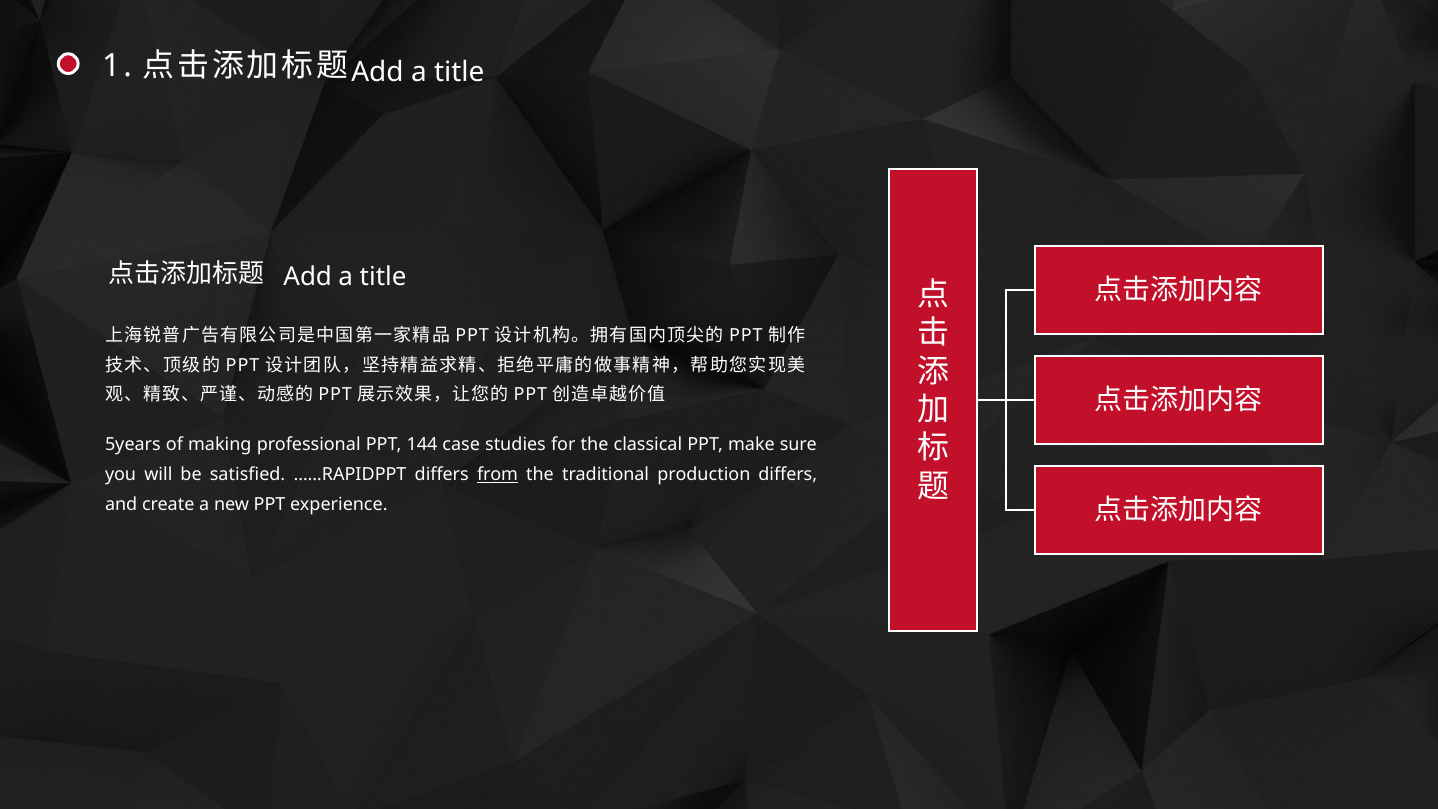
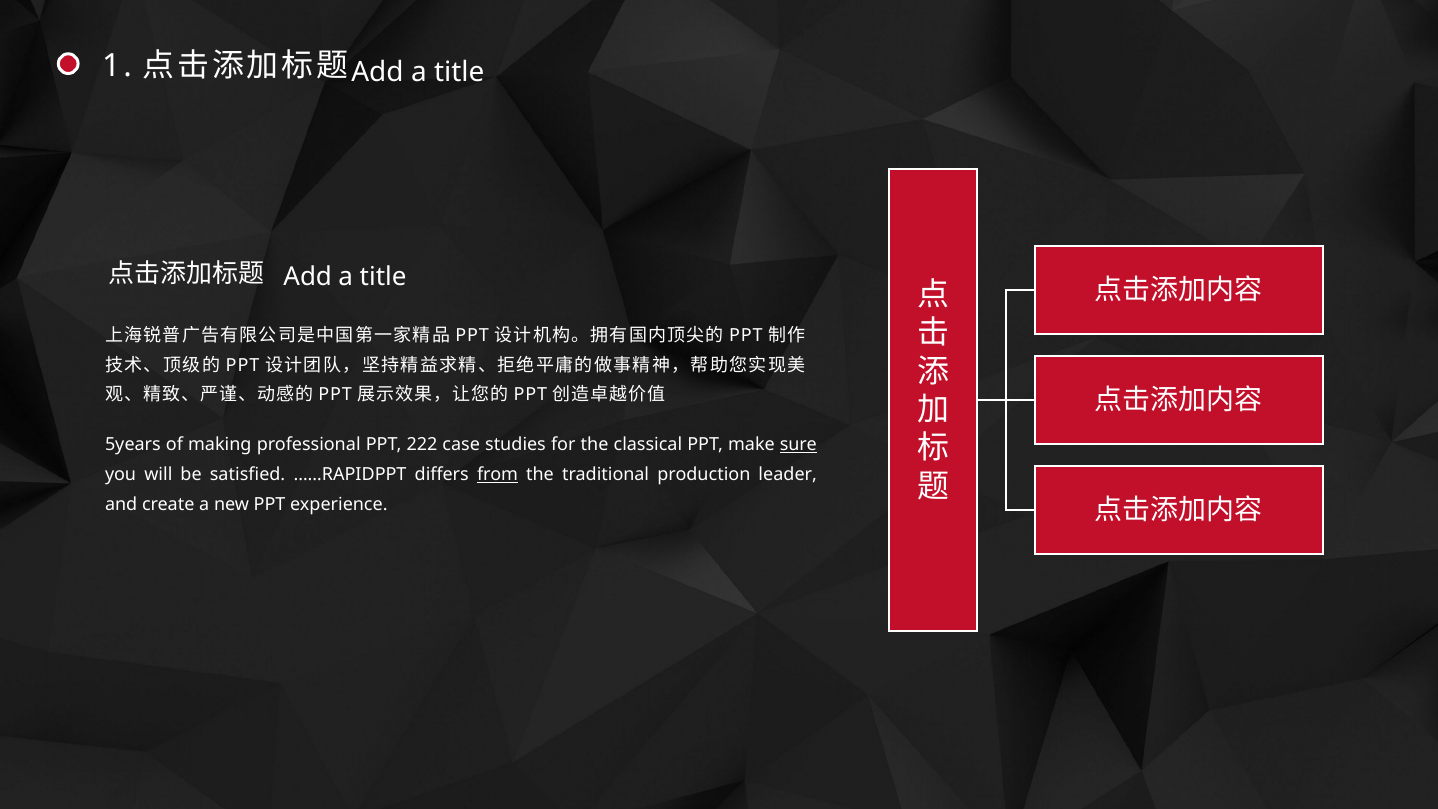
144: 144 -> 222
sure underline: none -> present
production differs: differs -> leader
